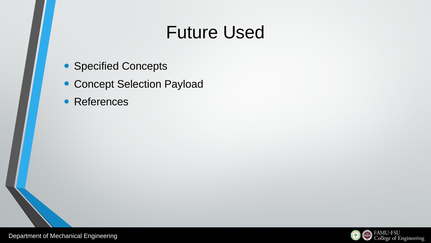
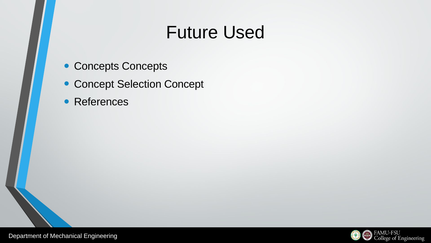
Specified at (96, 66): Specified -> Concepts
Selection Payload: Payload -> Concept
